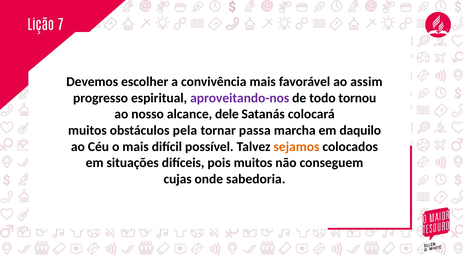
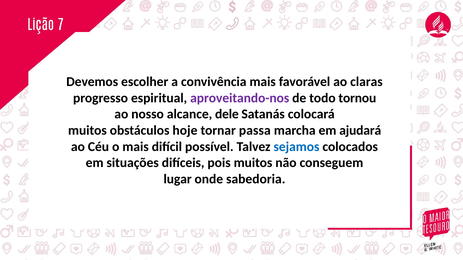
assim: assim -> claras
pela: pela -> hoje
daquilo: daquilo -> ajudará
sejamos colour: orange -> blue
cujas: cujas -> lugar
